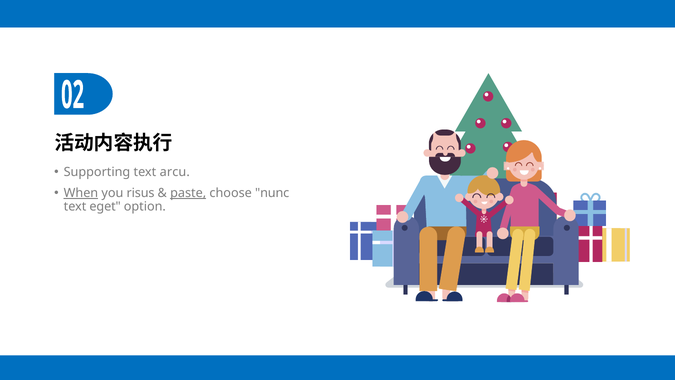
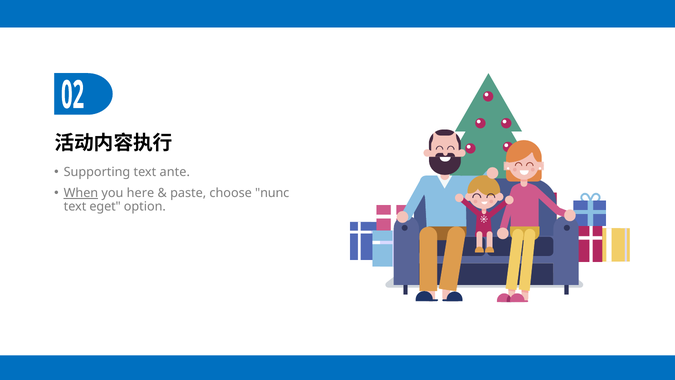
arcu: arcu -> ante
risus: risus -> here
paste underline: present -> none
